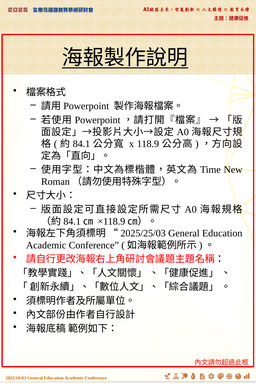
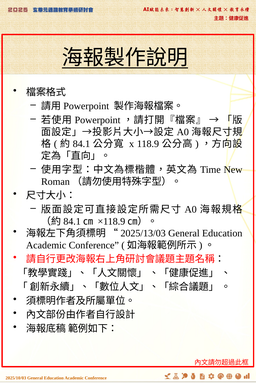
2025/25/03: 2025/25/03 -> 2025/13/03
